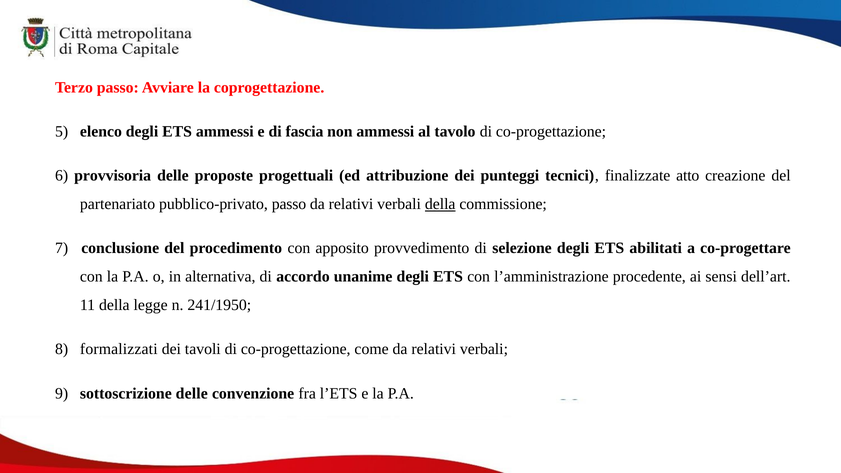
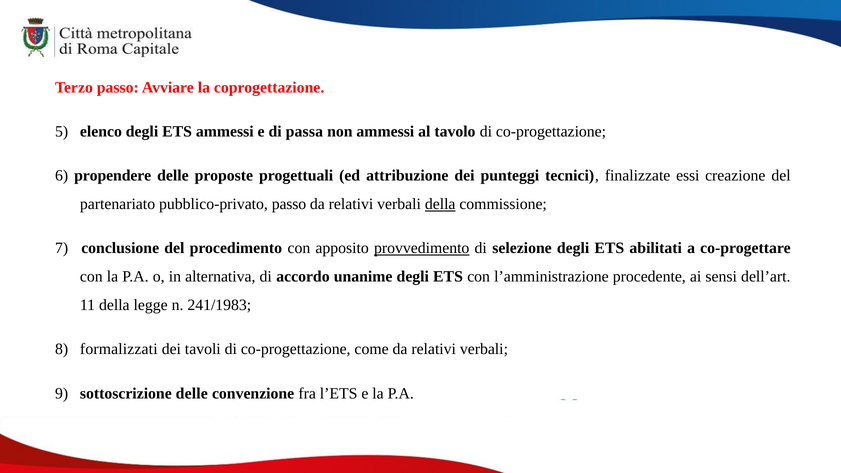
fascia: fascia -> passa
provvisoria: provvisoria -> propendere
atto: atto -> essi
provvedimento underline: none -> present
241/1950: 241/1950 -> 241/1983
